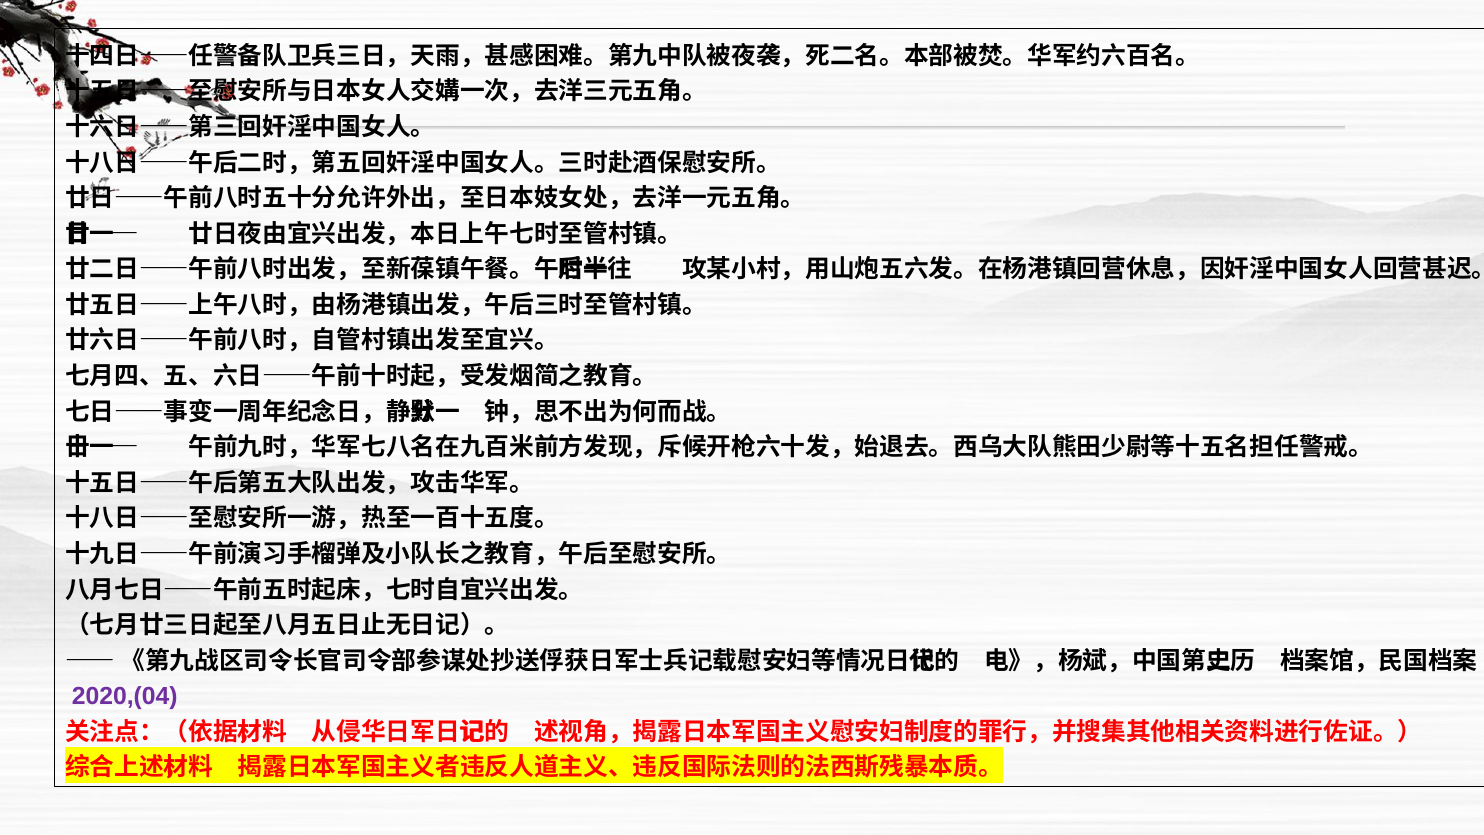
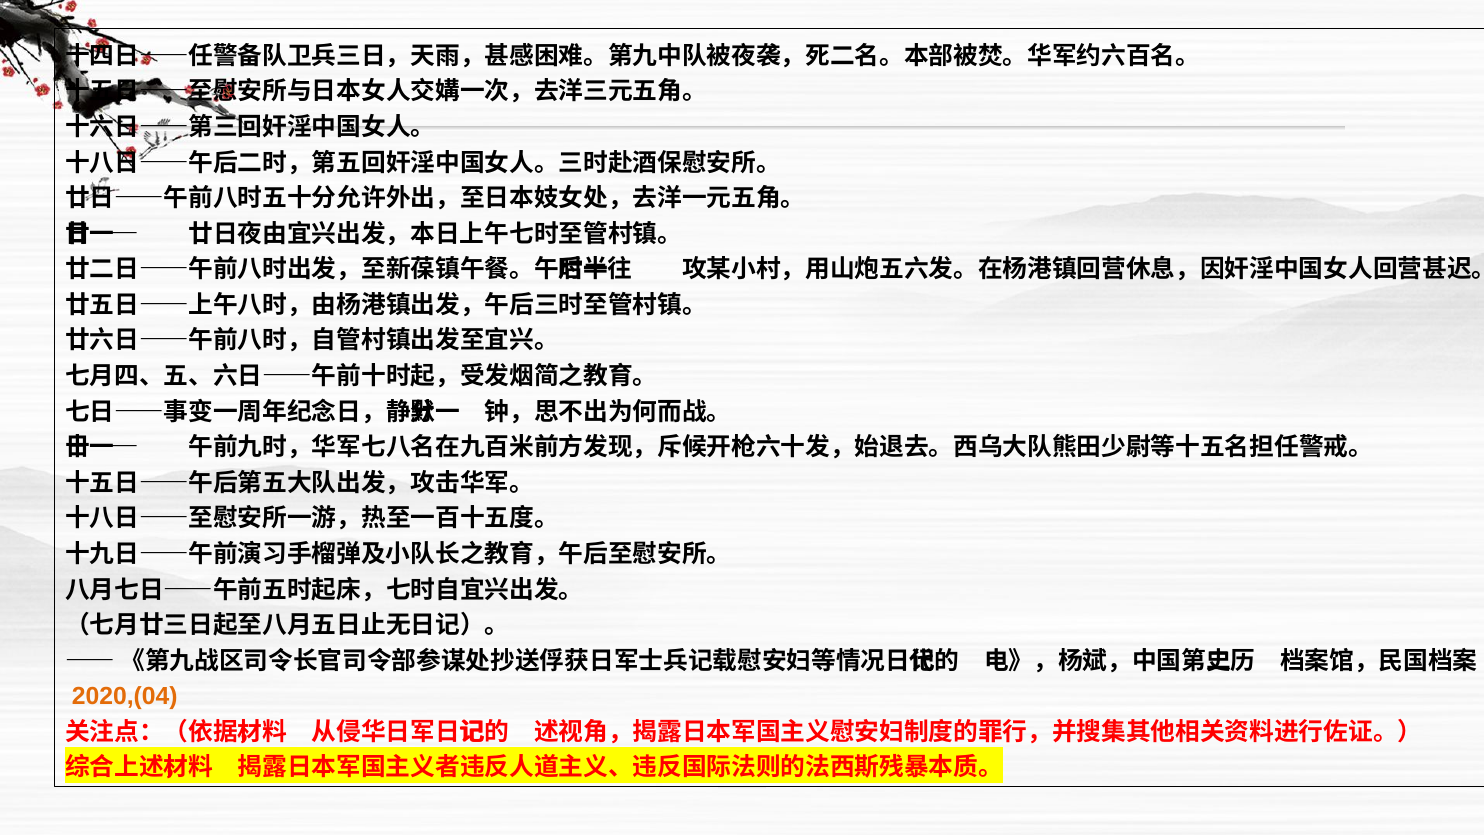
2020,(04 colour: purple -> orange
